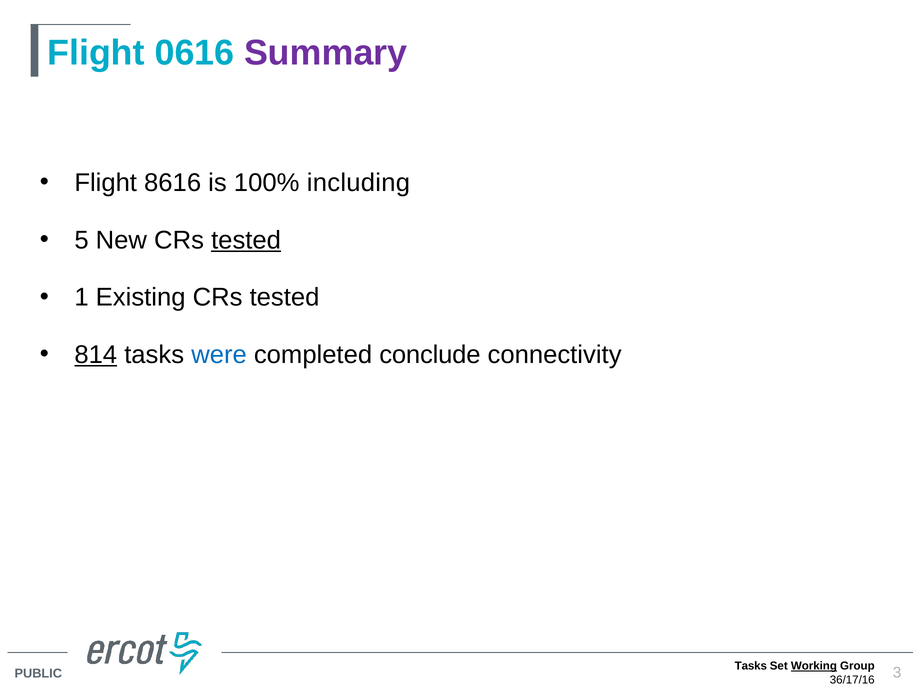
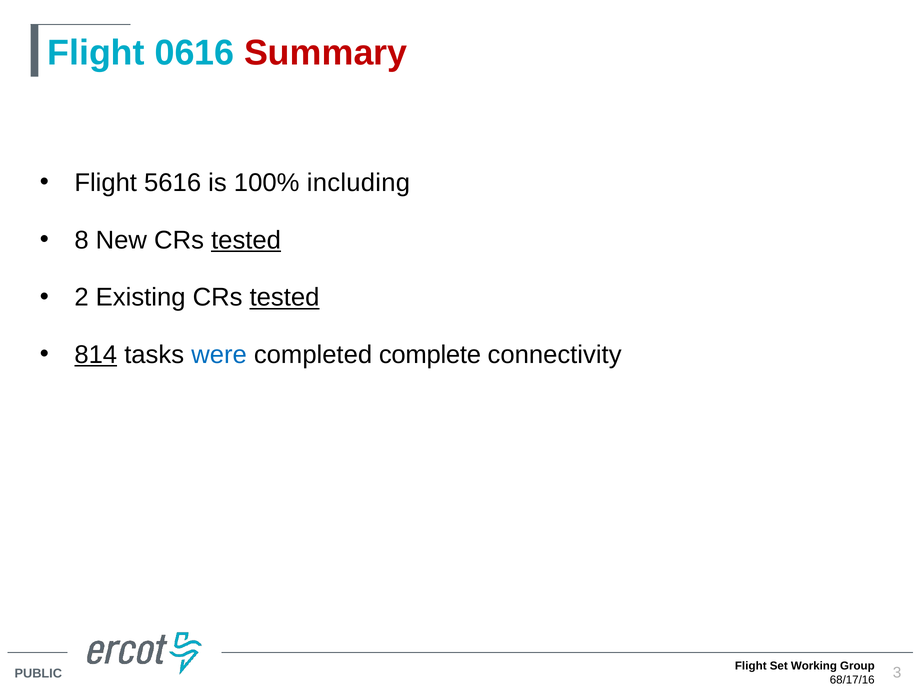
Summary colour: purple -> red
8616: 8616 -> 5616
5: 5 -> 8
1: 1 -> 2
tested at (285, 298) underline: none -> present
conclude: conclude -> complete
Tasks at (751, 666): Tasks -> Flight
Working underline: present -> none
36/17/16: 36/17/16 -> 68/17/16
